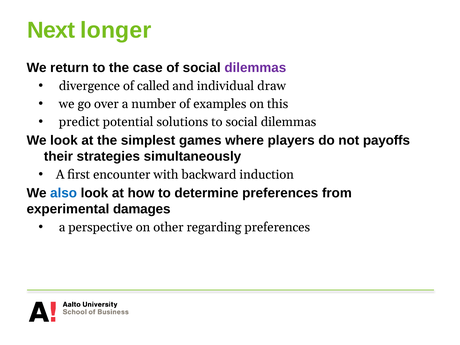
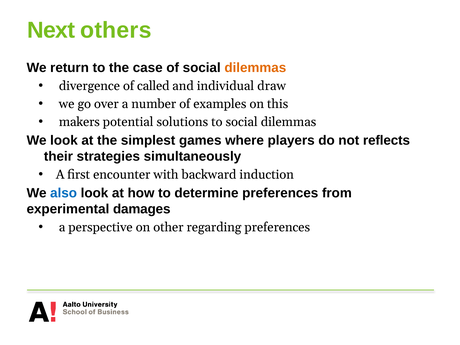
longer: longer -> others
dilemmas at (255, 68) colour: purple -> orange
predict: predict -> makers
payoffs: payoffs -> reflects
